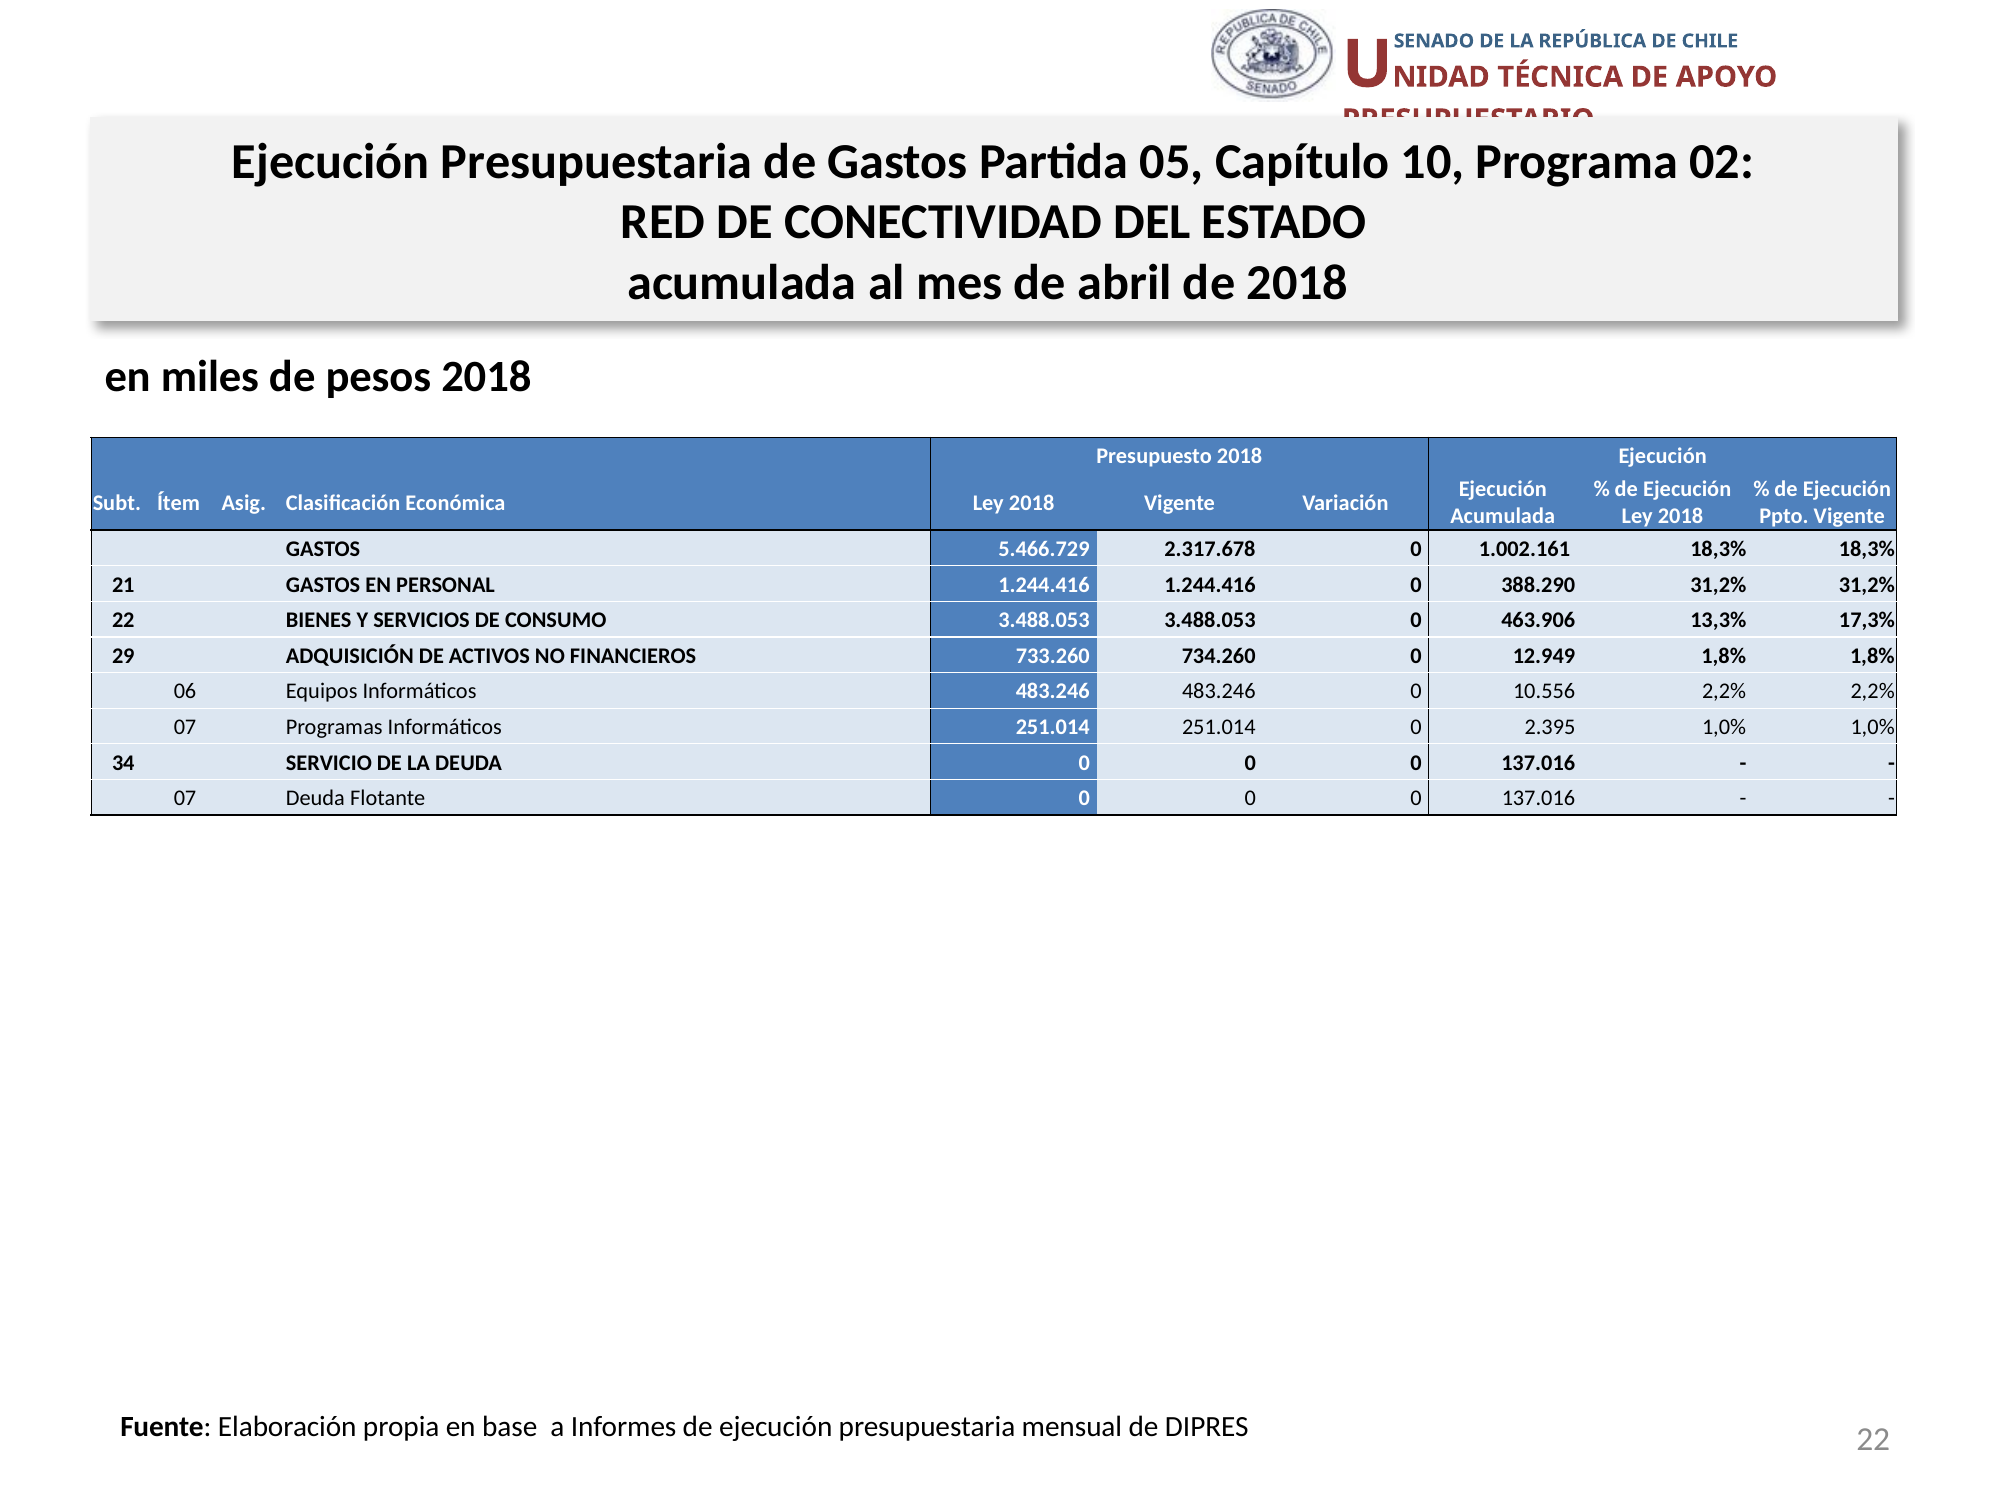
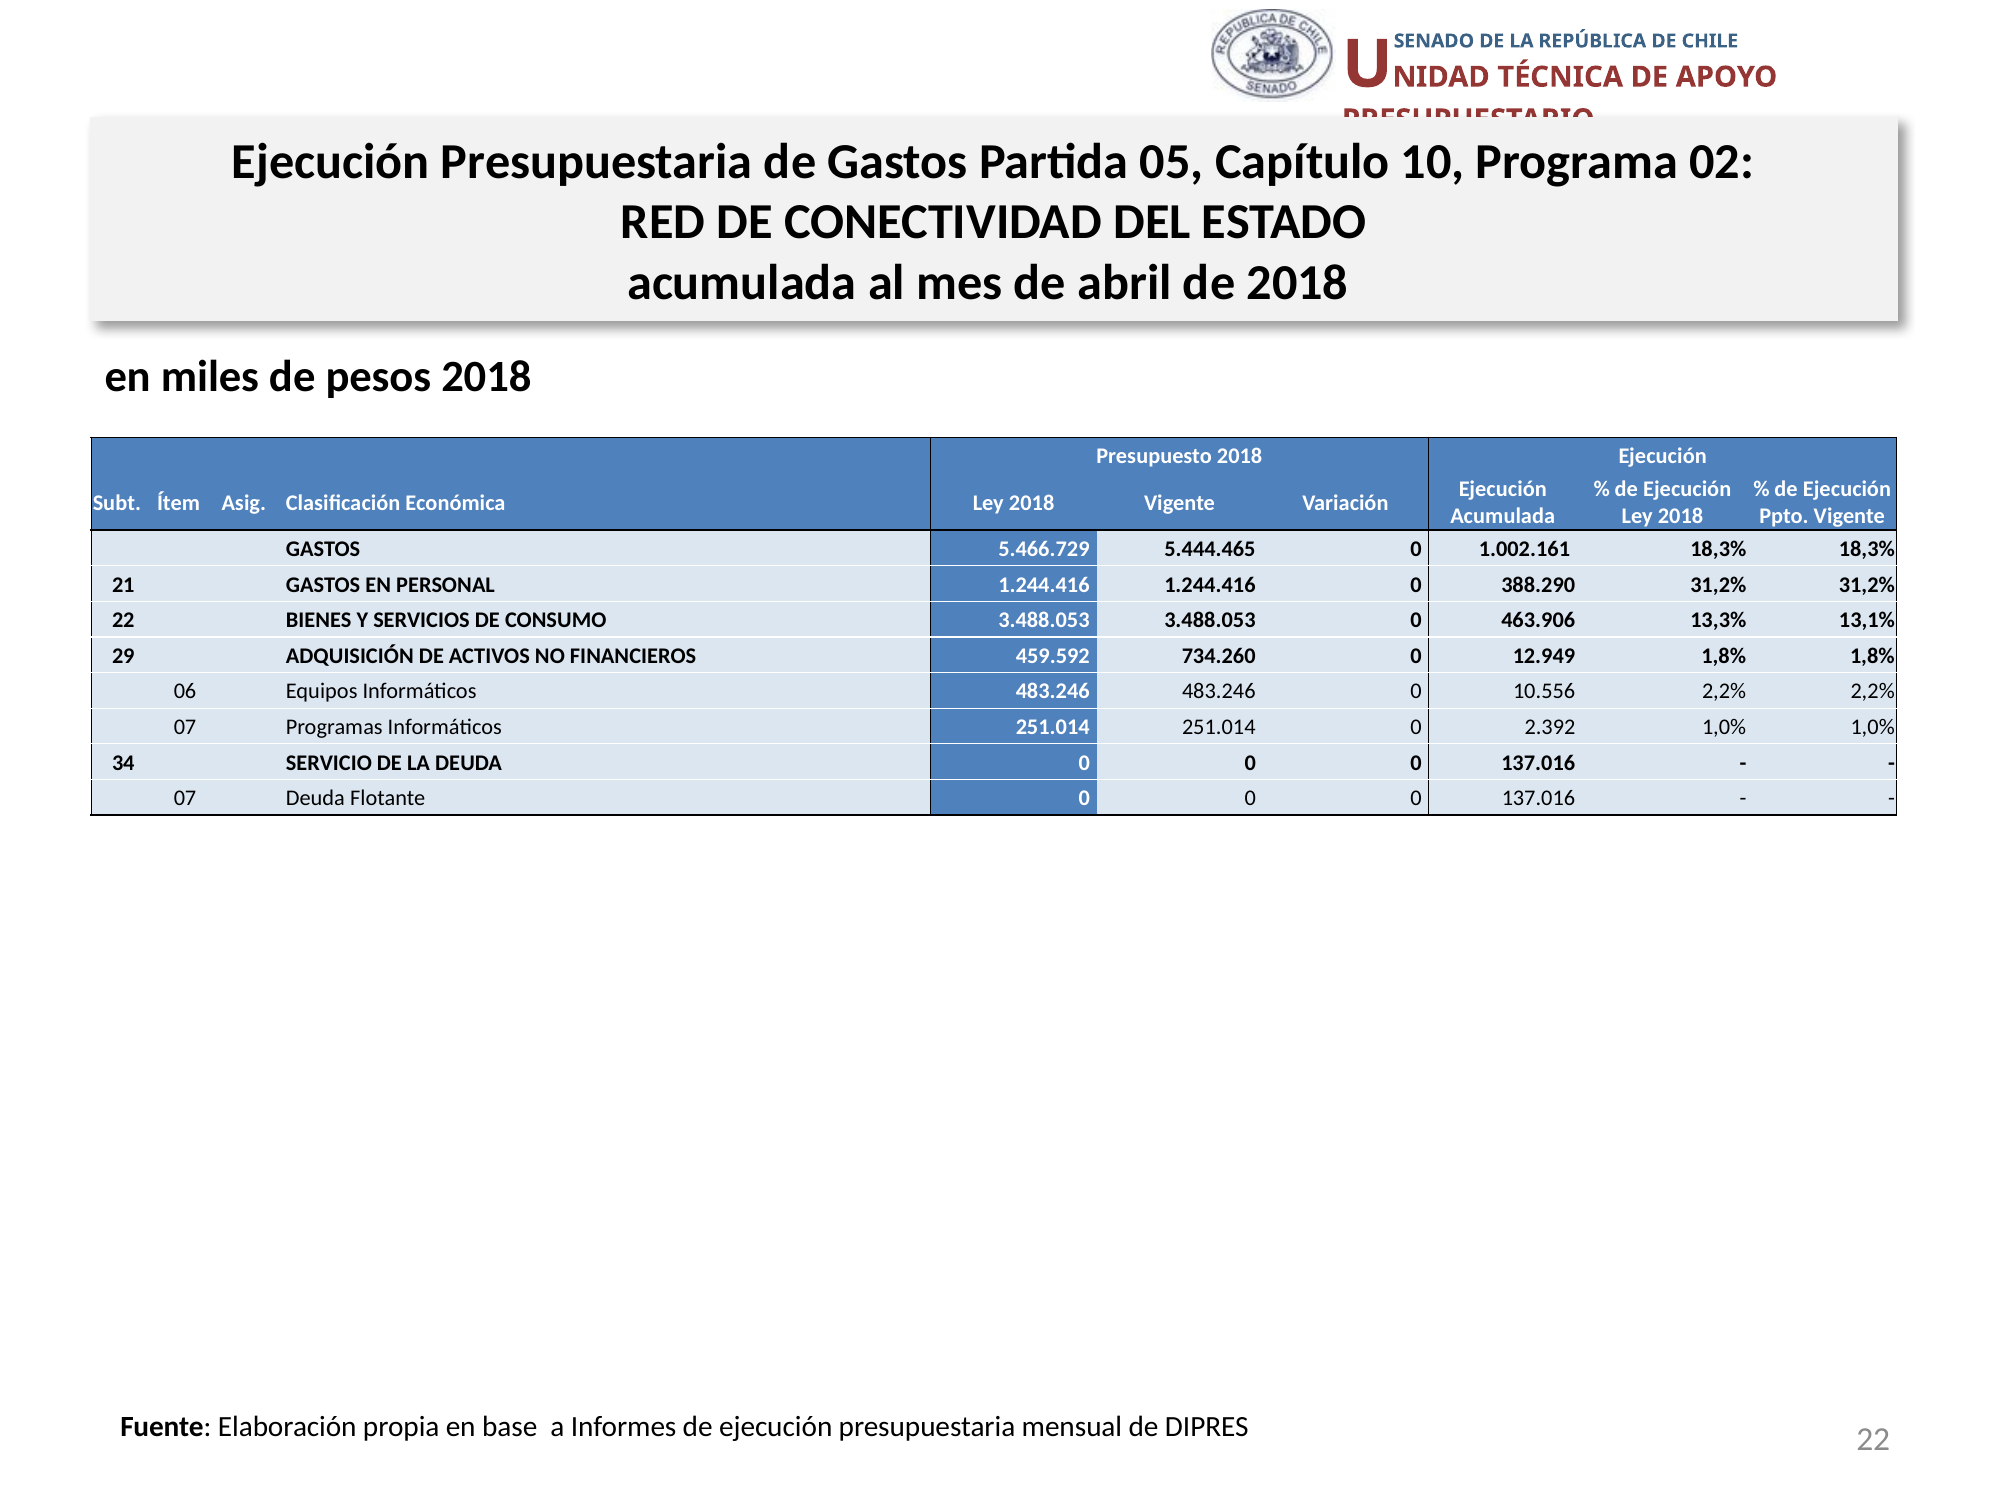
2.317.678: 2.317.678 -> 5.444.465
17,3%: 17,3% -> 13,1%
733.260: 733.260 -> 459.592
2.395: 2.395 -> 2.392
